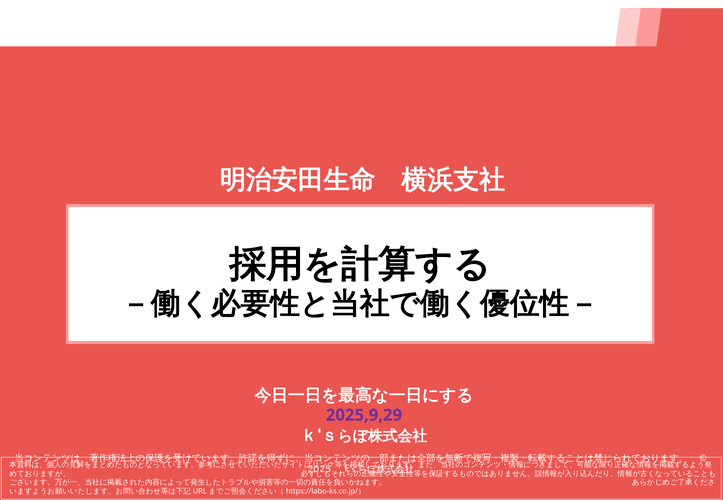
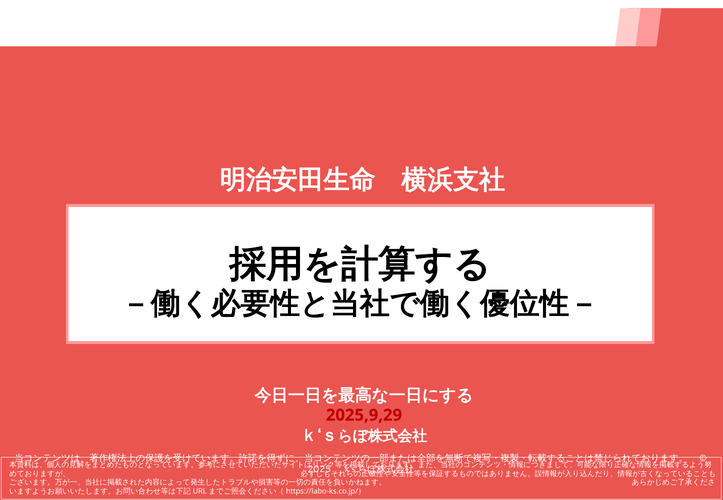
2025,9,29 colour: purple -> red
